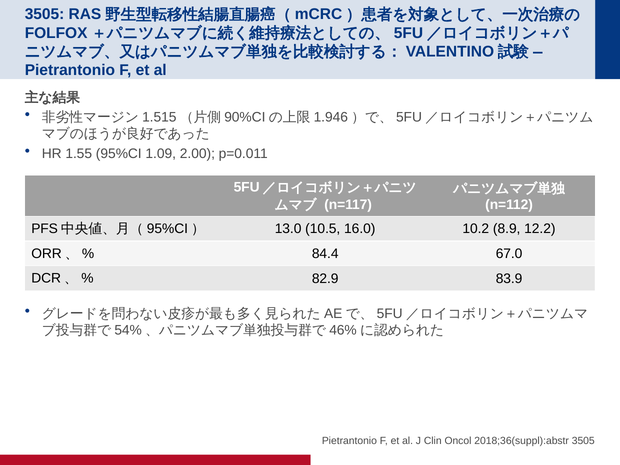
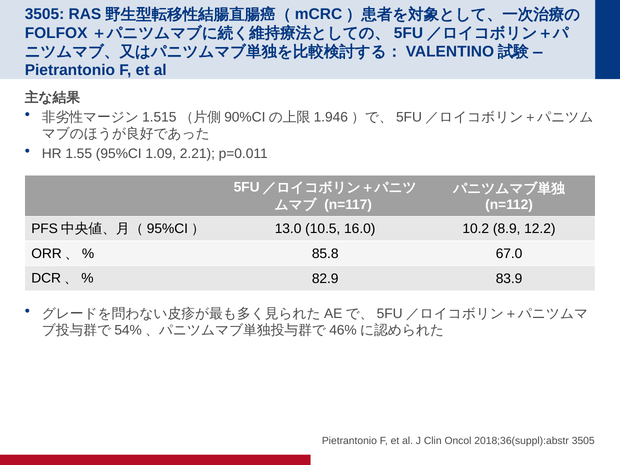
2.00: 2.00 -> 2.21
84.4: 84.4 -> 85.8
